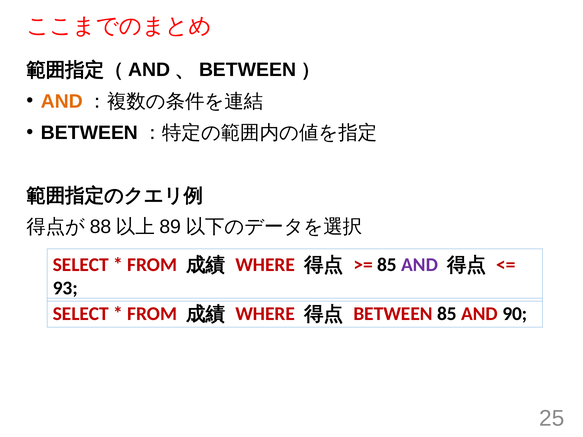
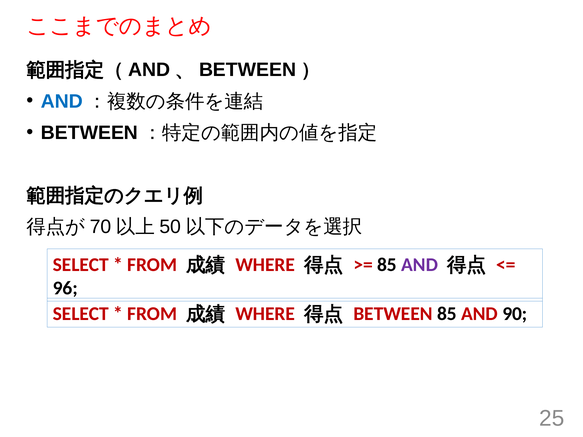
AND at (62, 101) colour: orange -> blue
88: 88 -> 70
89: 89 -> 50
93: 93 -> 96
